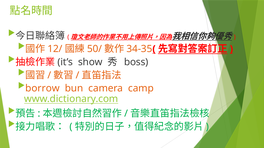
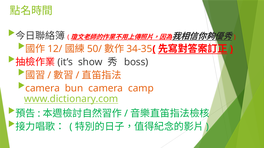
borrow at (42, 89): borrow -> camera
